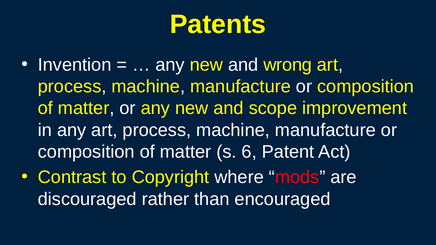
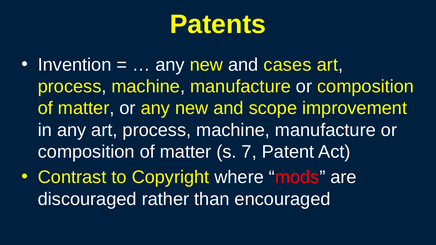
wrong: wrong -> cases
6: 6 -> 7
